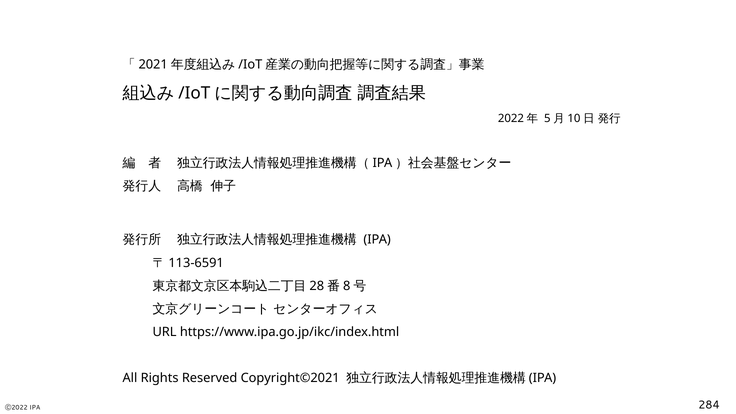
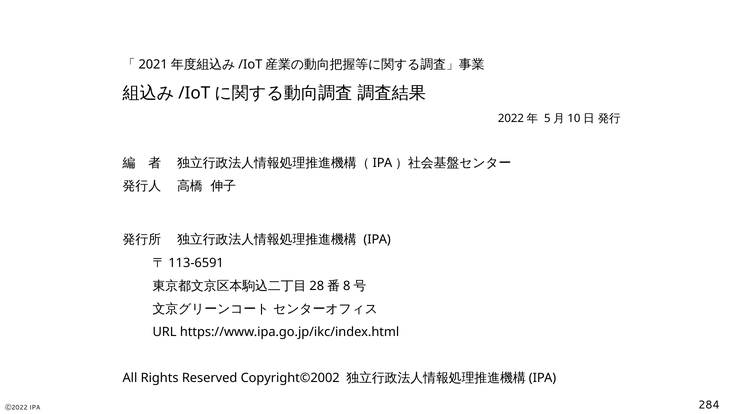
Copyright©2021: Copyright©2021 -> Copyright©2002
